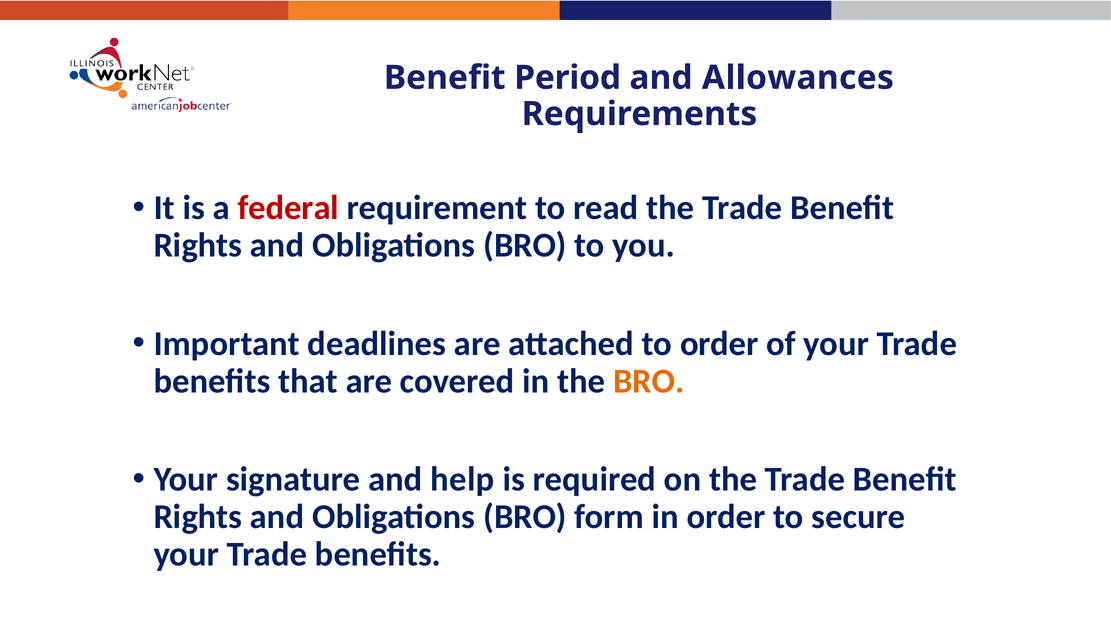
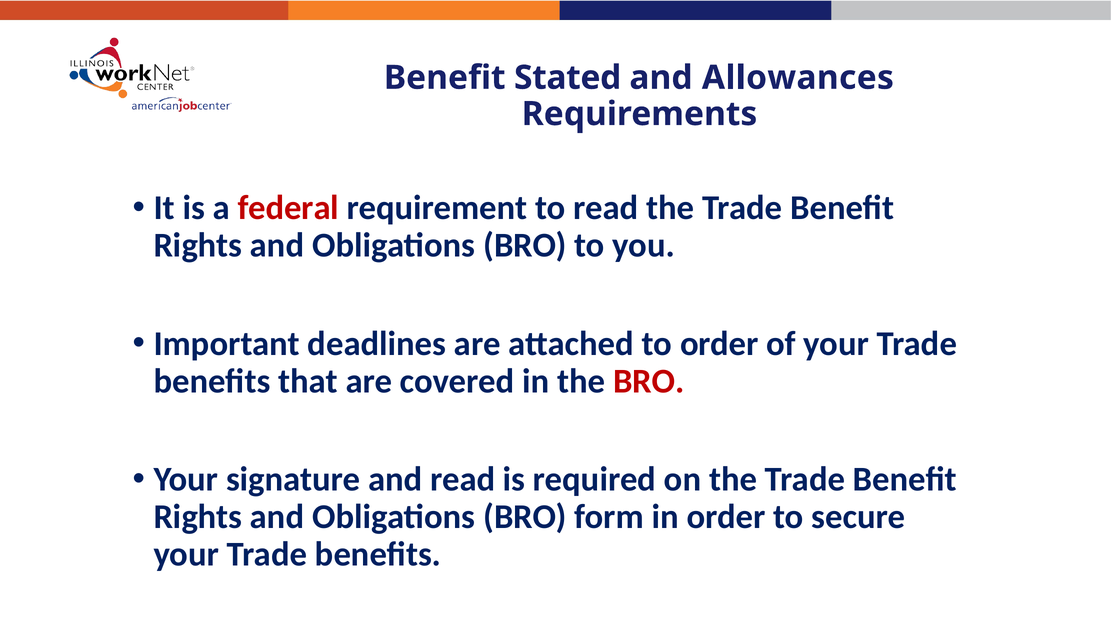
Period: Period -> Stated
BRO at (649, 381) colour: orange -> red
and help: help -> read
